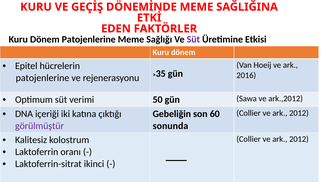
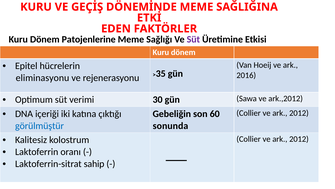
patojenlerine at (42, 78): patojenlerine -> eliminasyonu
50: 50 -> 30
görülmüştür colour: purple -> blue
ikinci: ikinci -> sahip
